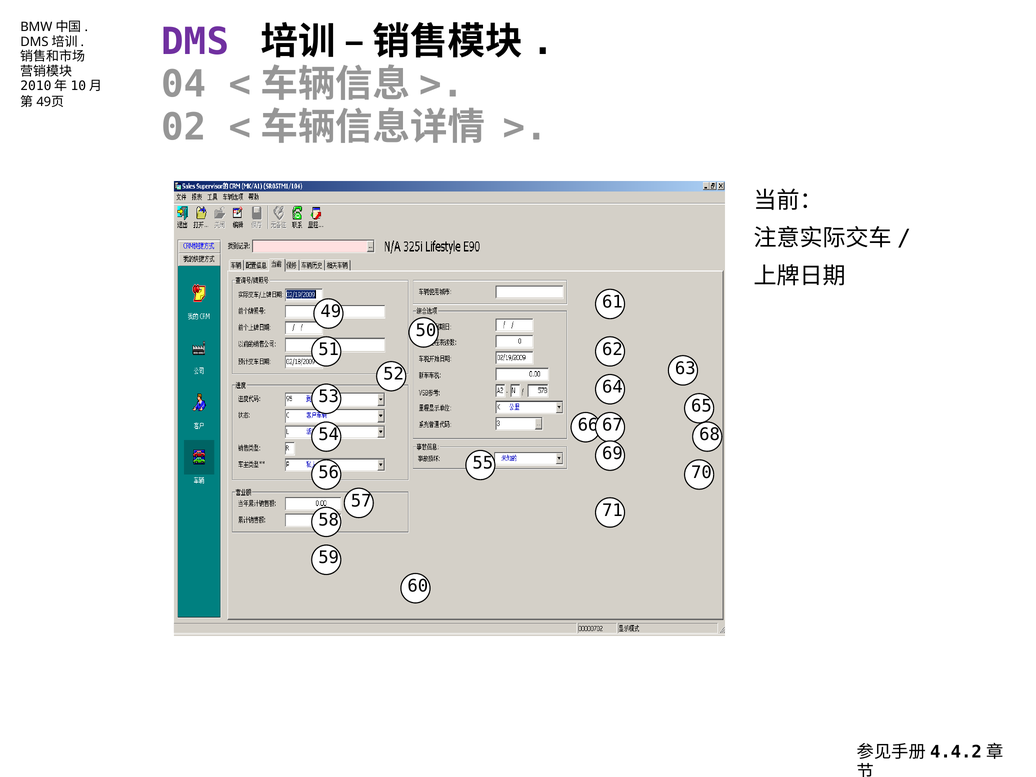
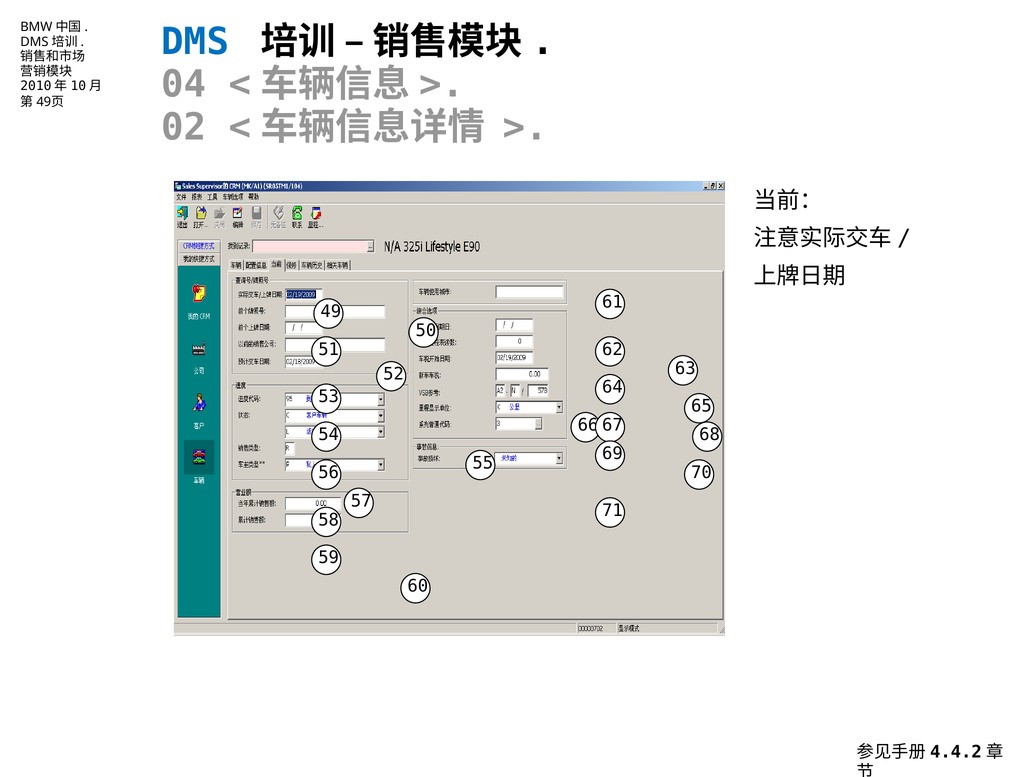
DMS colour: purple -> blue
